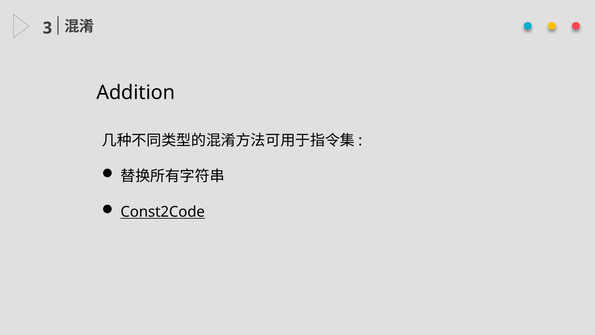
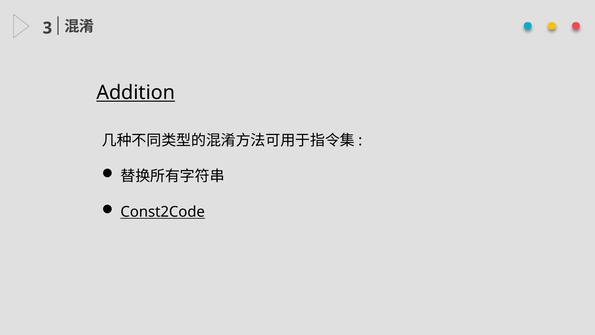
Addition underline: none -> present
